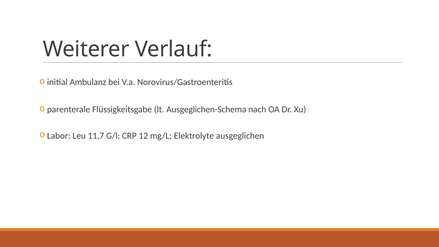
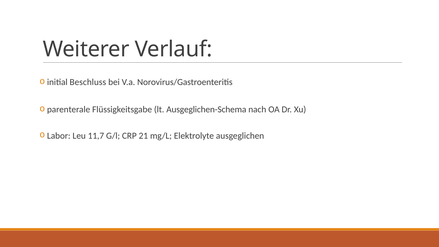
Ambulanz: Ambulanz -> Beschluss
12: 12 -> 21
